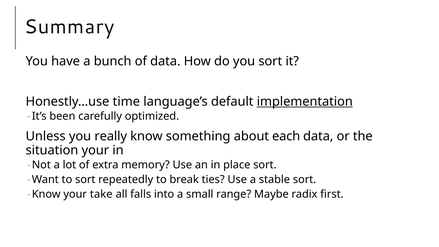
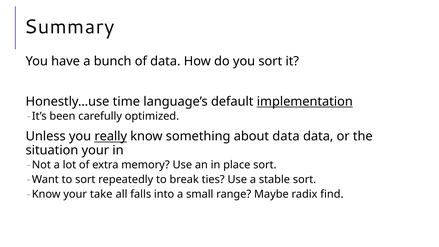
really underline: none -> present
about each: each -> data
first: first -> find
